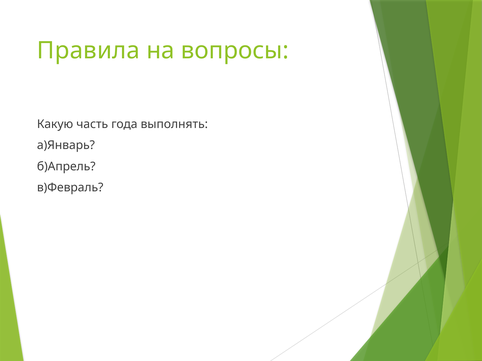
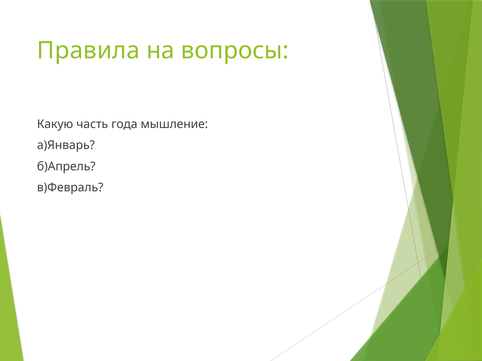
выполнять: выполнять -> мышление
